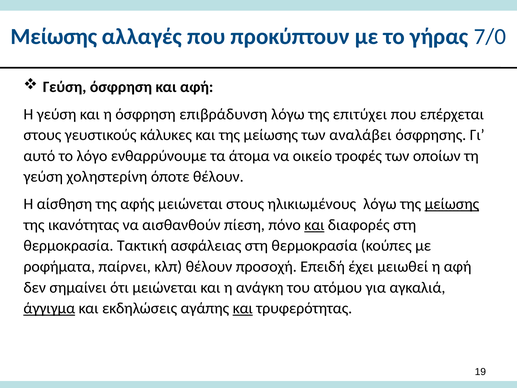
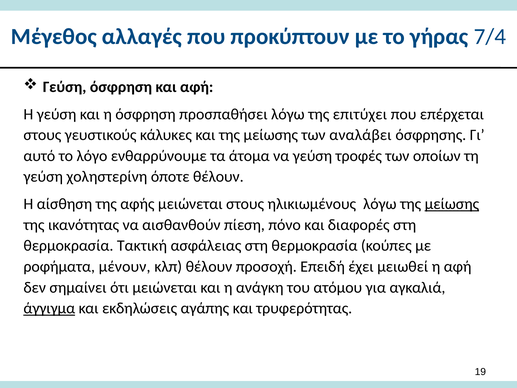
Μείωσης at (54, 37): Μείωσης -> Μέγεθος
7/0: 7/0 -> 7/4
επιβράδυνση: επιβράδυνση -> προσπαθήσει
να οικείο: οικείο -> γεύση
και at (314, 225) underline: present -> none
παίρνει: παίρνει -> μένουν
και at (243, 308) underline: present -> none
